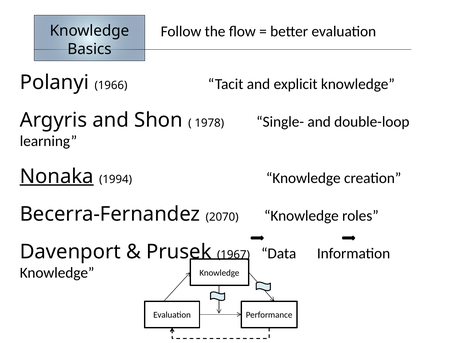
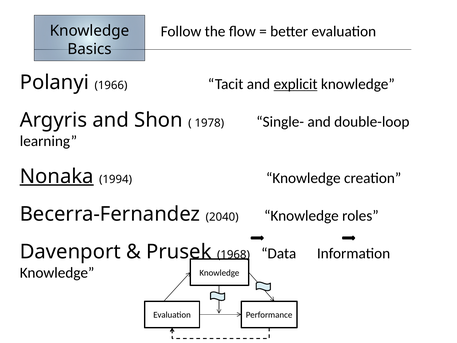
explicit underline: none -> present
2070: 2070 -> 2040
1967: 1967 -> 1968
